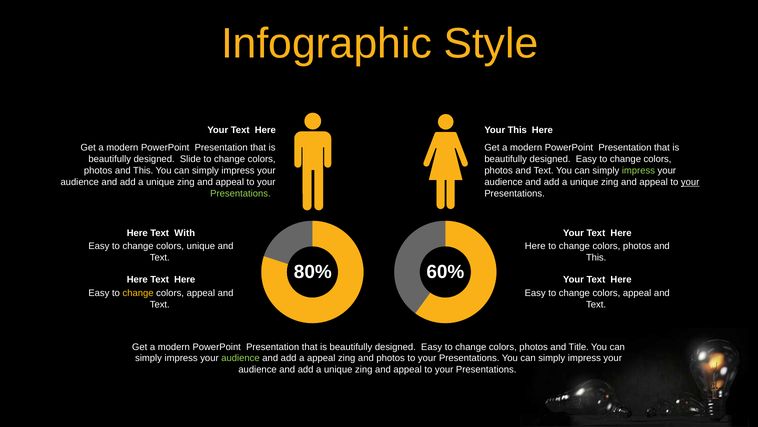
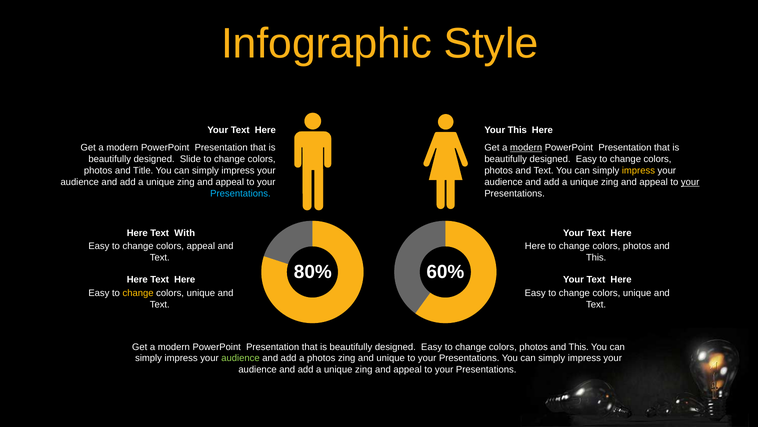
modern at (526, 148) underline: none -> present
This at (143, 170): This -> Title
impress at (638, 170) colour: light green -> yellow
Presentations at (240, 193) colour: light green -> light blue
colors unique: unique -> appeal
appeal at (201, 293): appeal -> unique
appeal at (637, 293): appeal -> unique
Title at (579, 346): Title -> This
a appeal: appeal -> photos
and photos: photos -> unique
